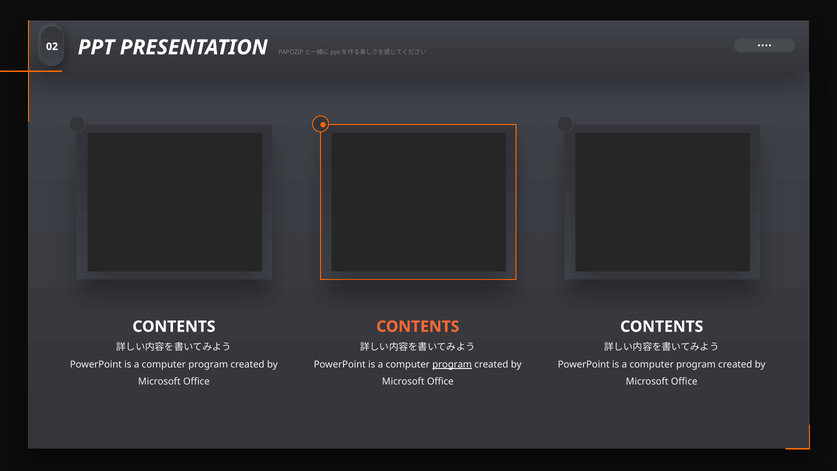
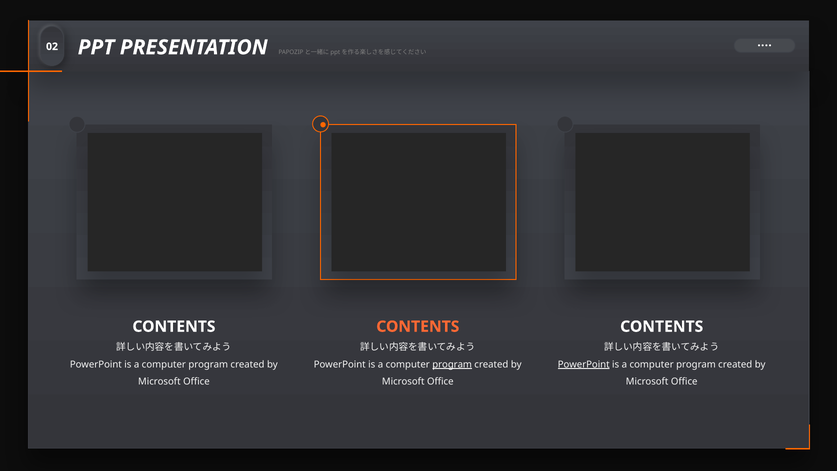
PowerPoint at (584, 364) underline: none -> present
